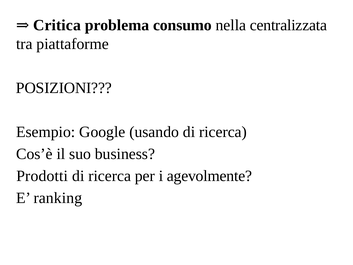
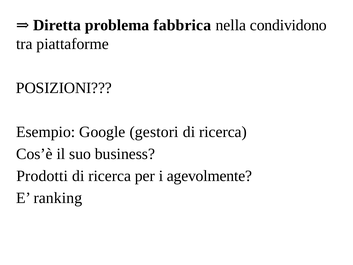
Critica: Critica -> Diretta
consumo: consumo -> fabbrica
centralizzata: centralizzata -> condividono
usando: usando -> gestori
